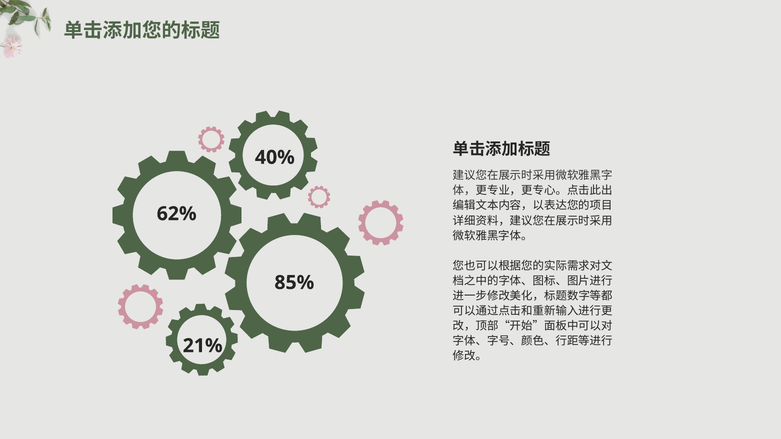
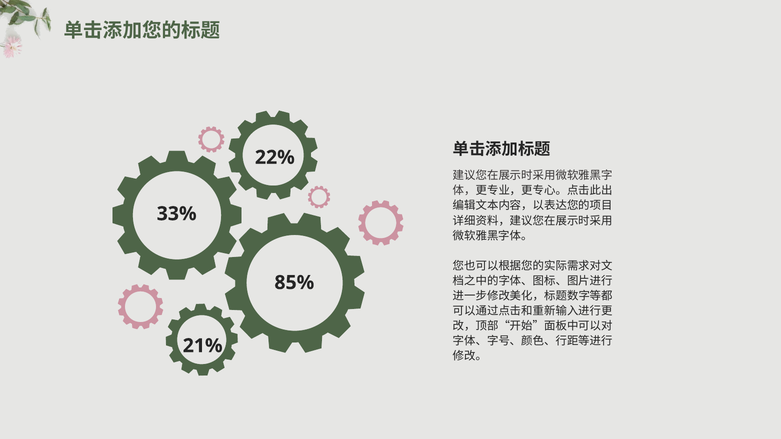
40%: 40% -> 22%
62%: 62% -> 33%
